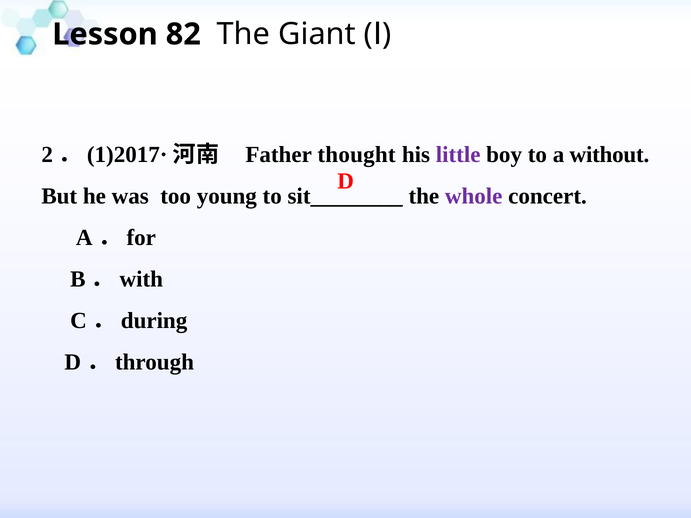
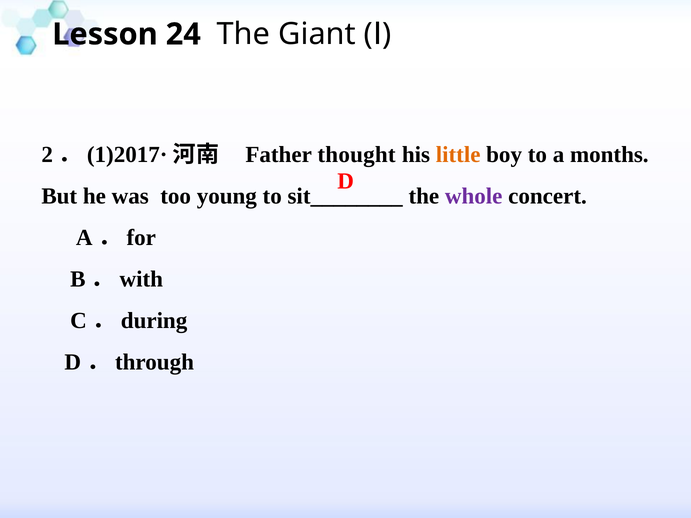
82: 82 -> 24
little colour: purple -> orange
without: without -> months
